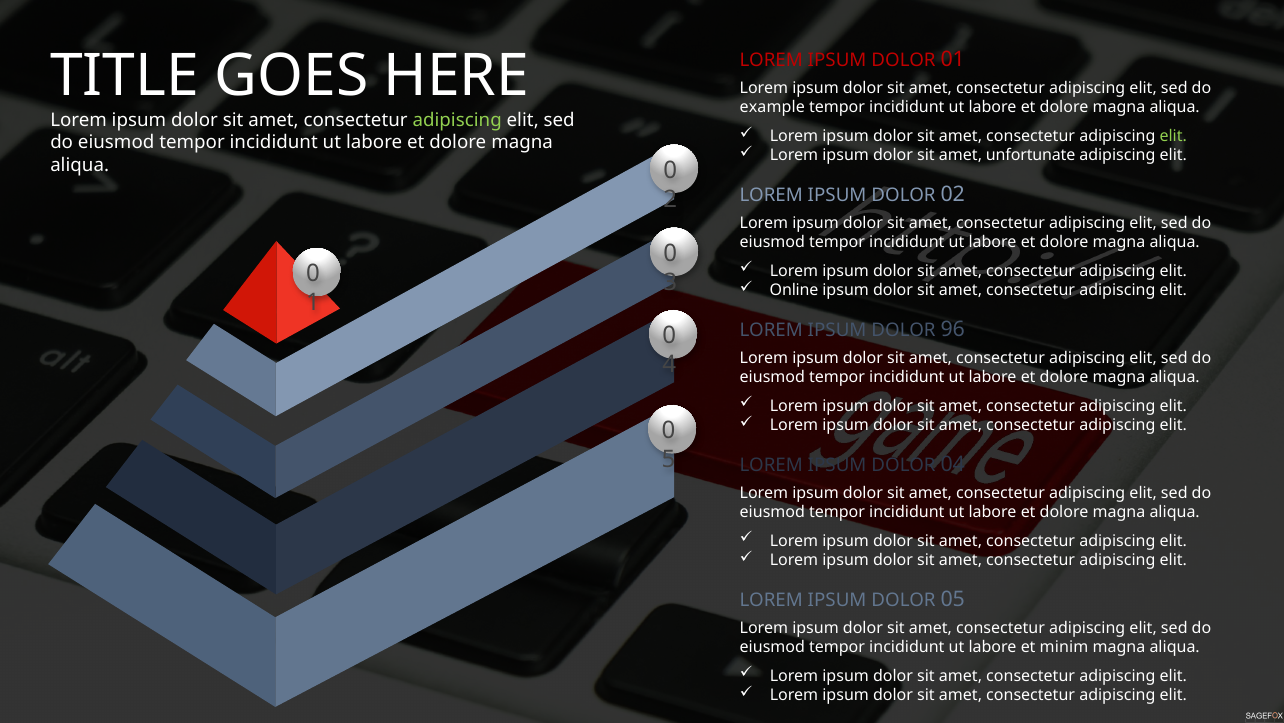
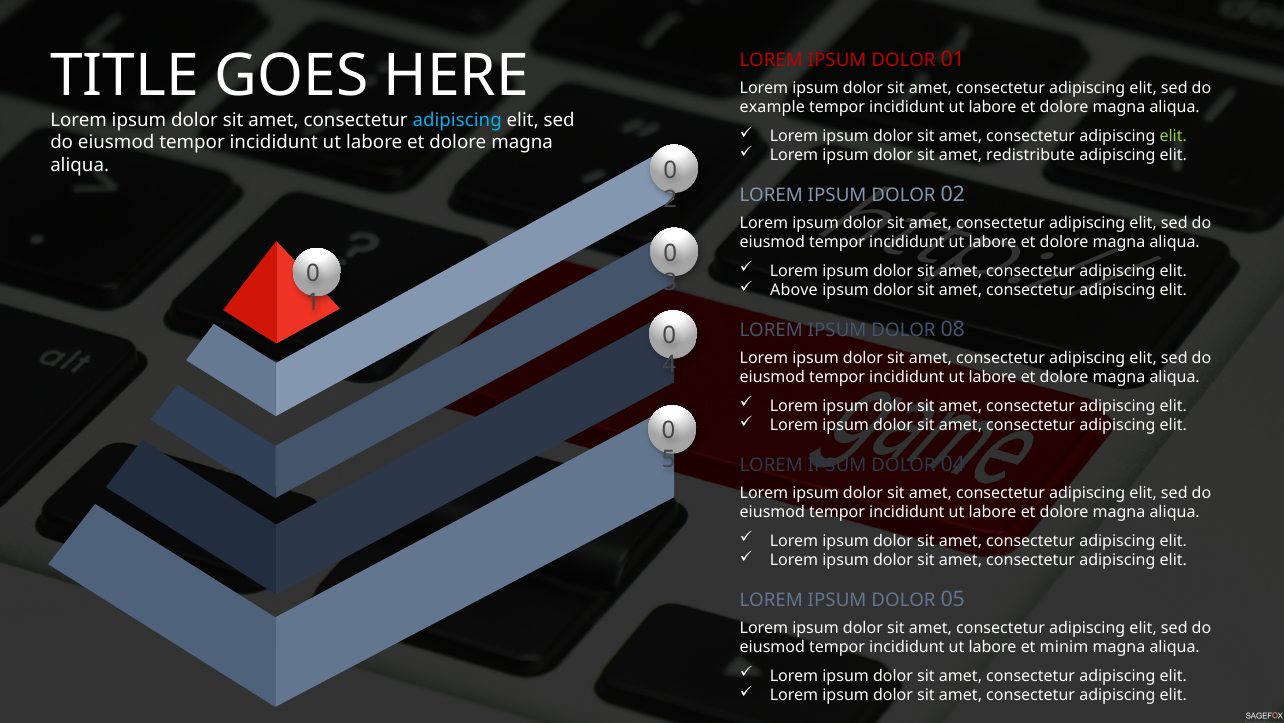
adipiscing at (457, 120) colour: light green -> light blue
unfortunate: unfortunate -> redistribute
Online: Online -> Above
96: 96 -> 08
